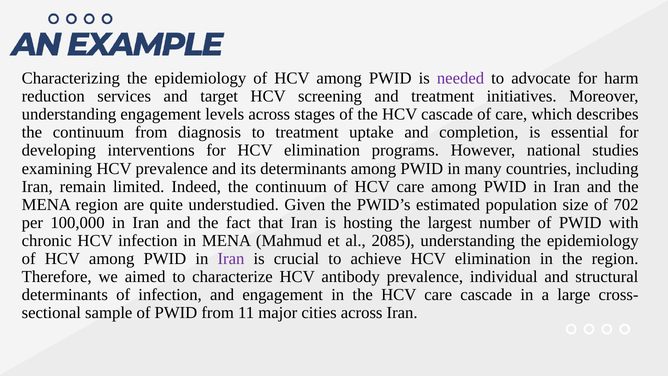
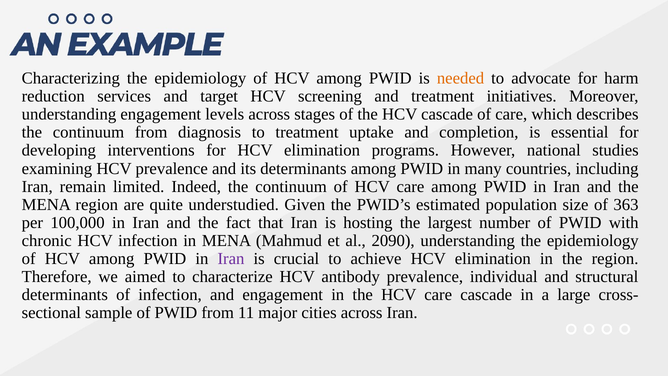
needed colour: purple -> orange
702: 702 -> 363
2085: 2085 -> 2090
